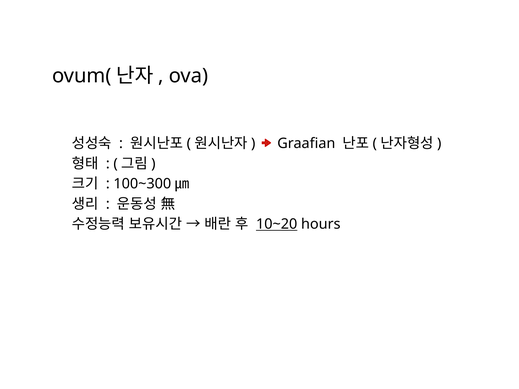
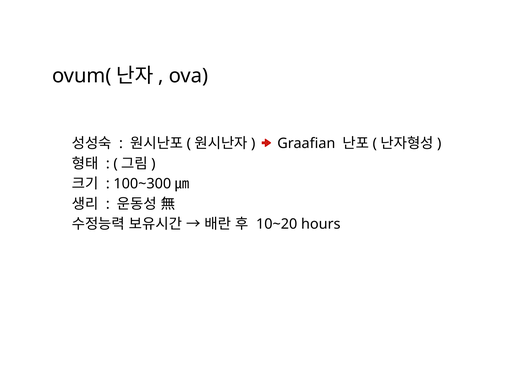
10~20 underline: present -> none
